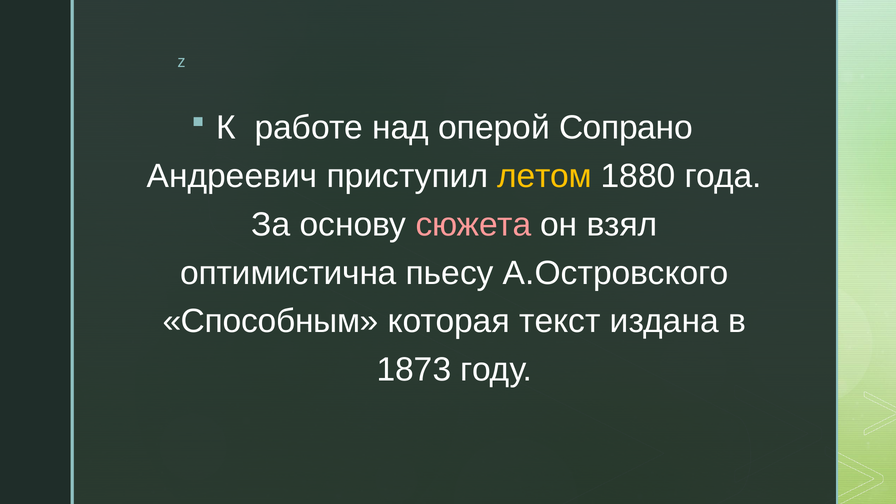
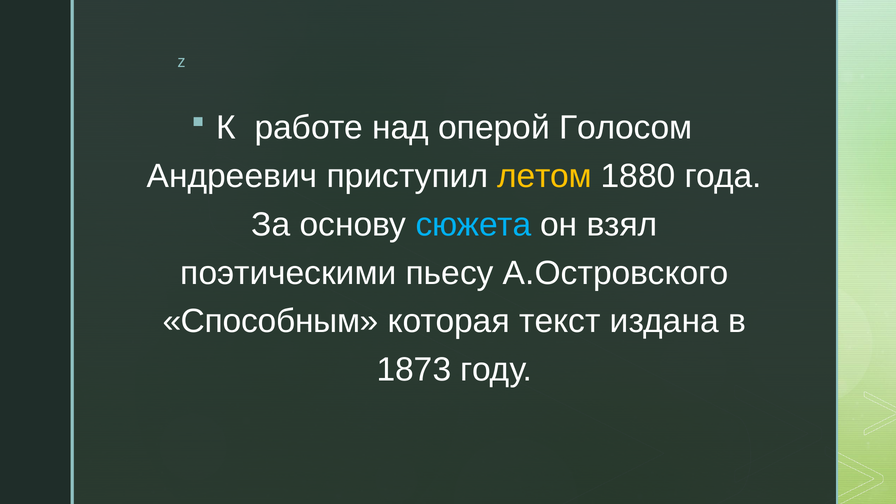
Сопрано: Сопрано -> Голосом
сюжета colour: pink -> light blue
оптимистична: оптимистична -> поэтическими
